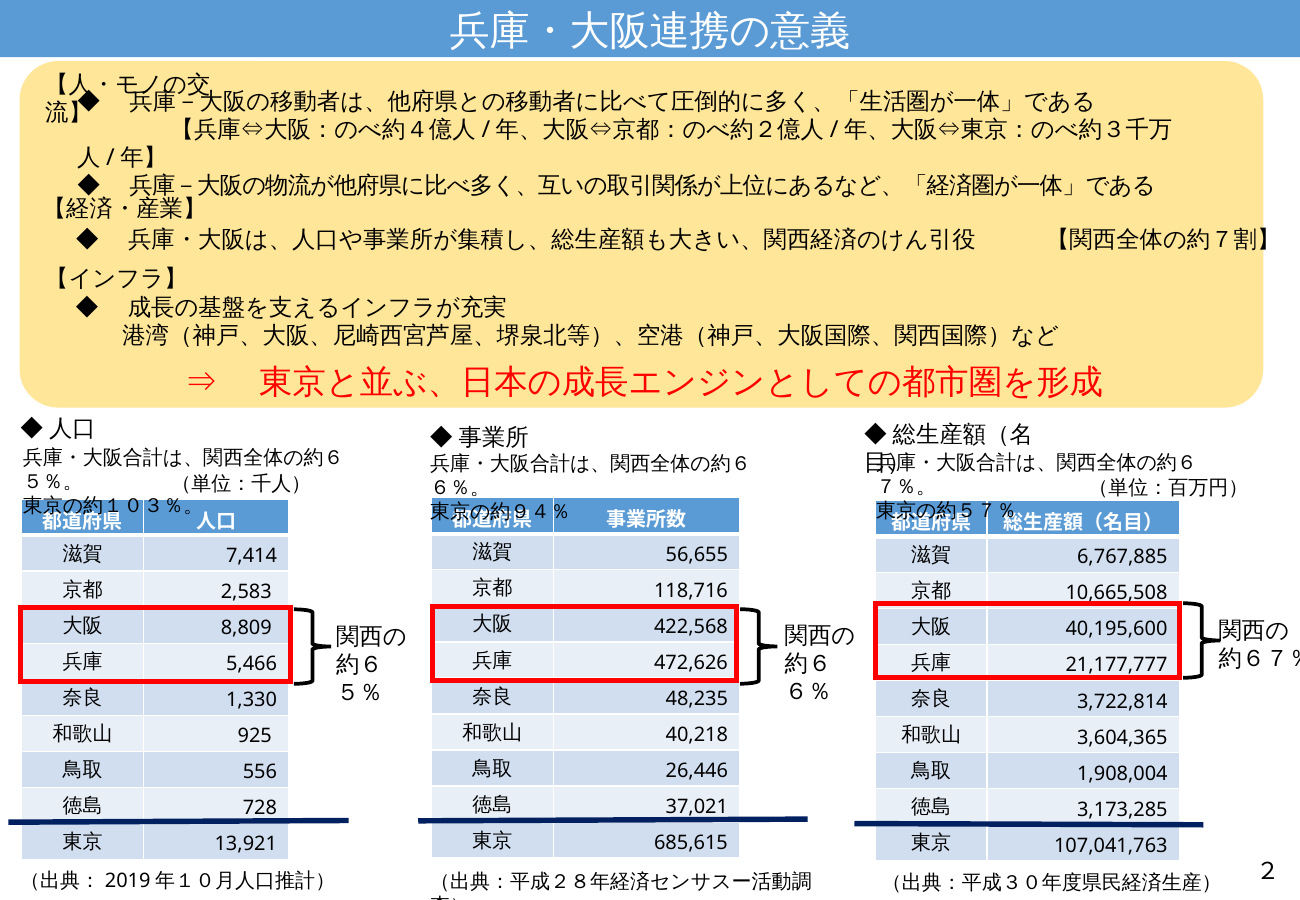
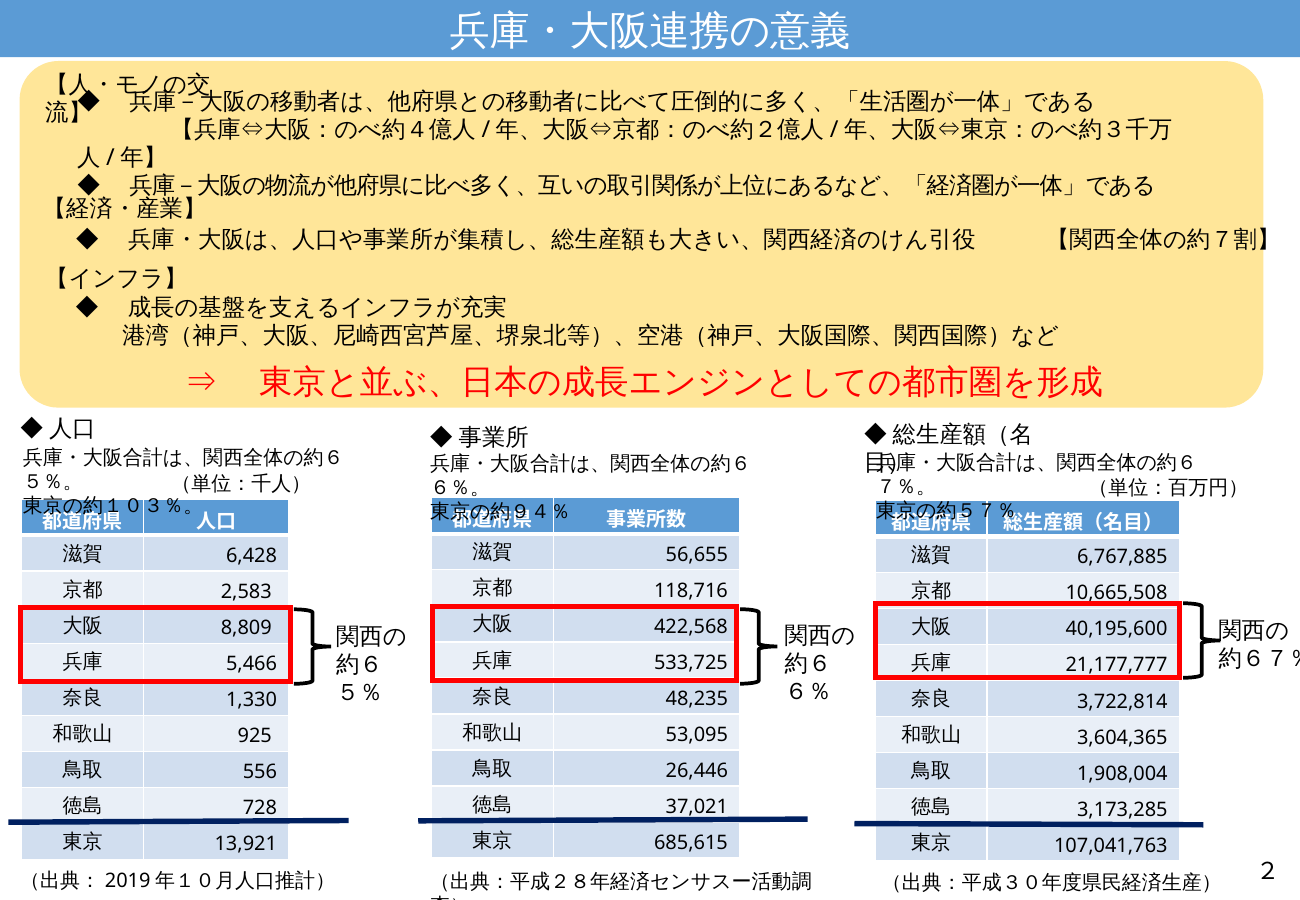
7,414: 7,414 -> 6,428
472,626: 472,626 -> 533,725
40,218: 40,218 -> 53,095
